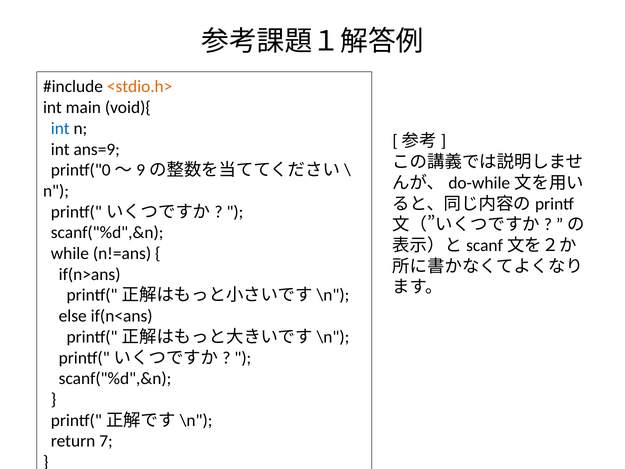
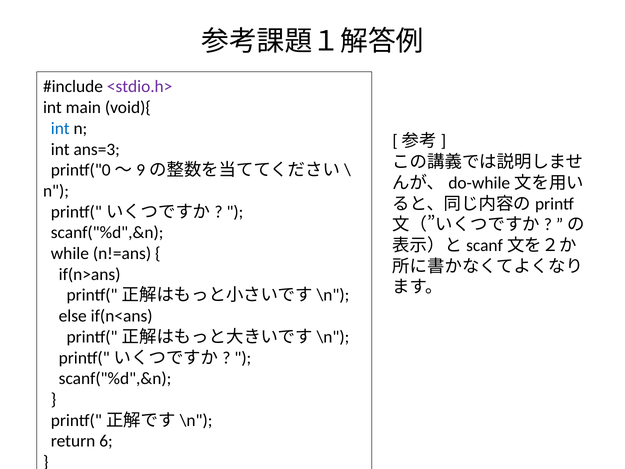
<stdio.h> colour: orange -> purple
ans=9: ans=9 -> ans=3
7: 7 -> 6
